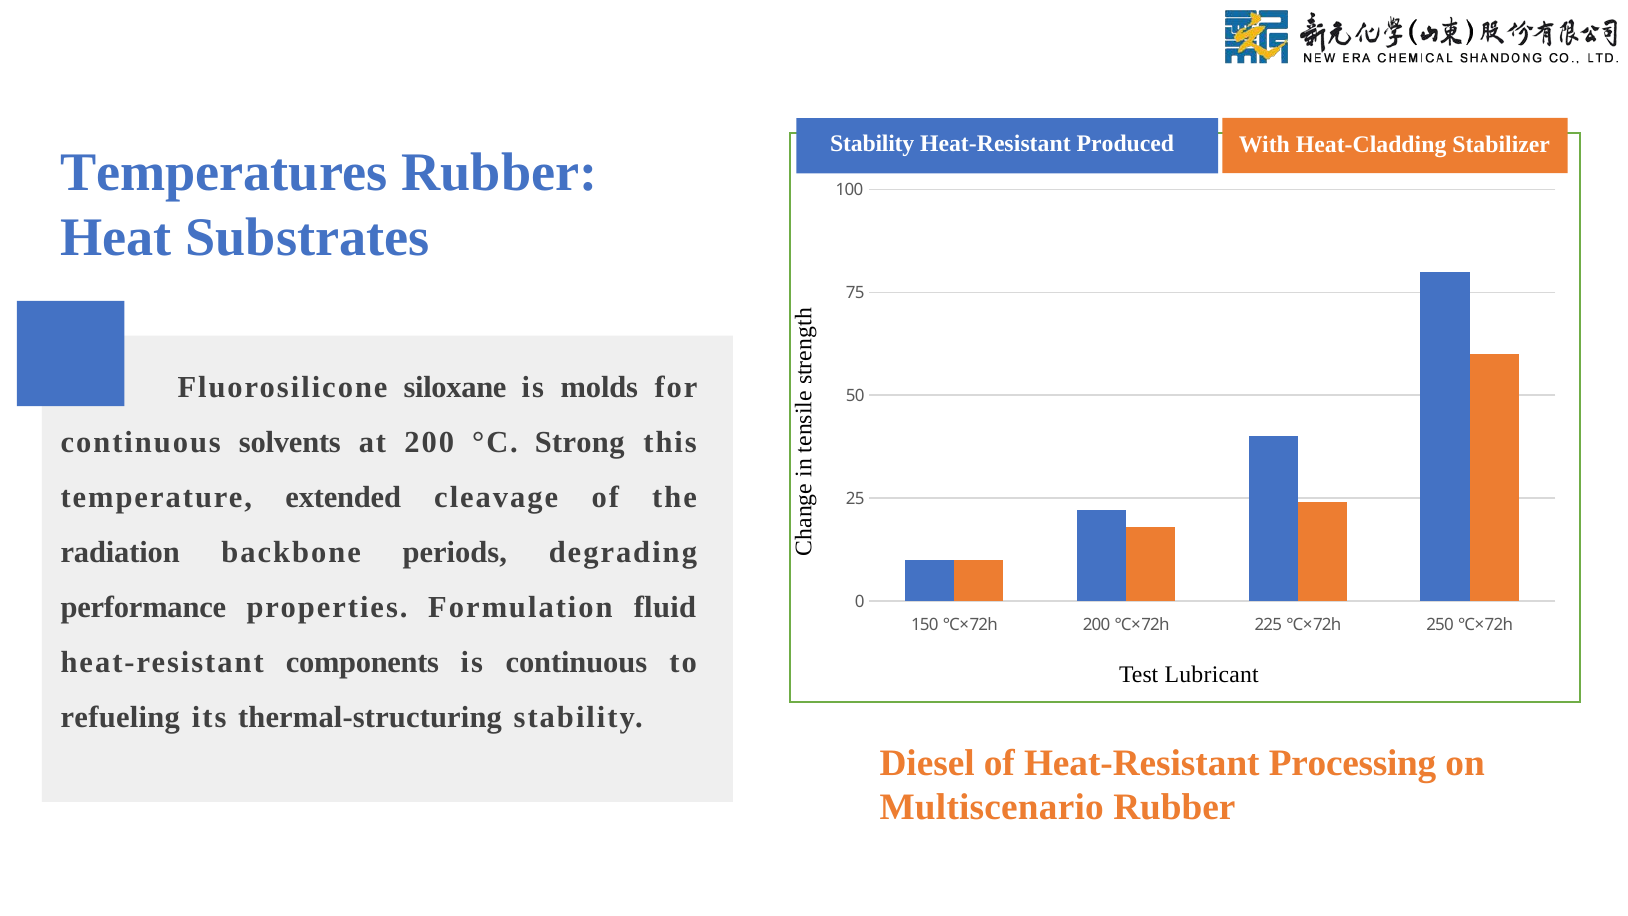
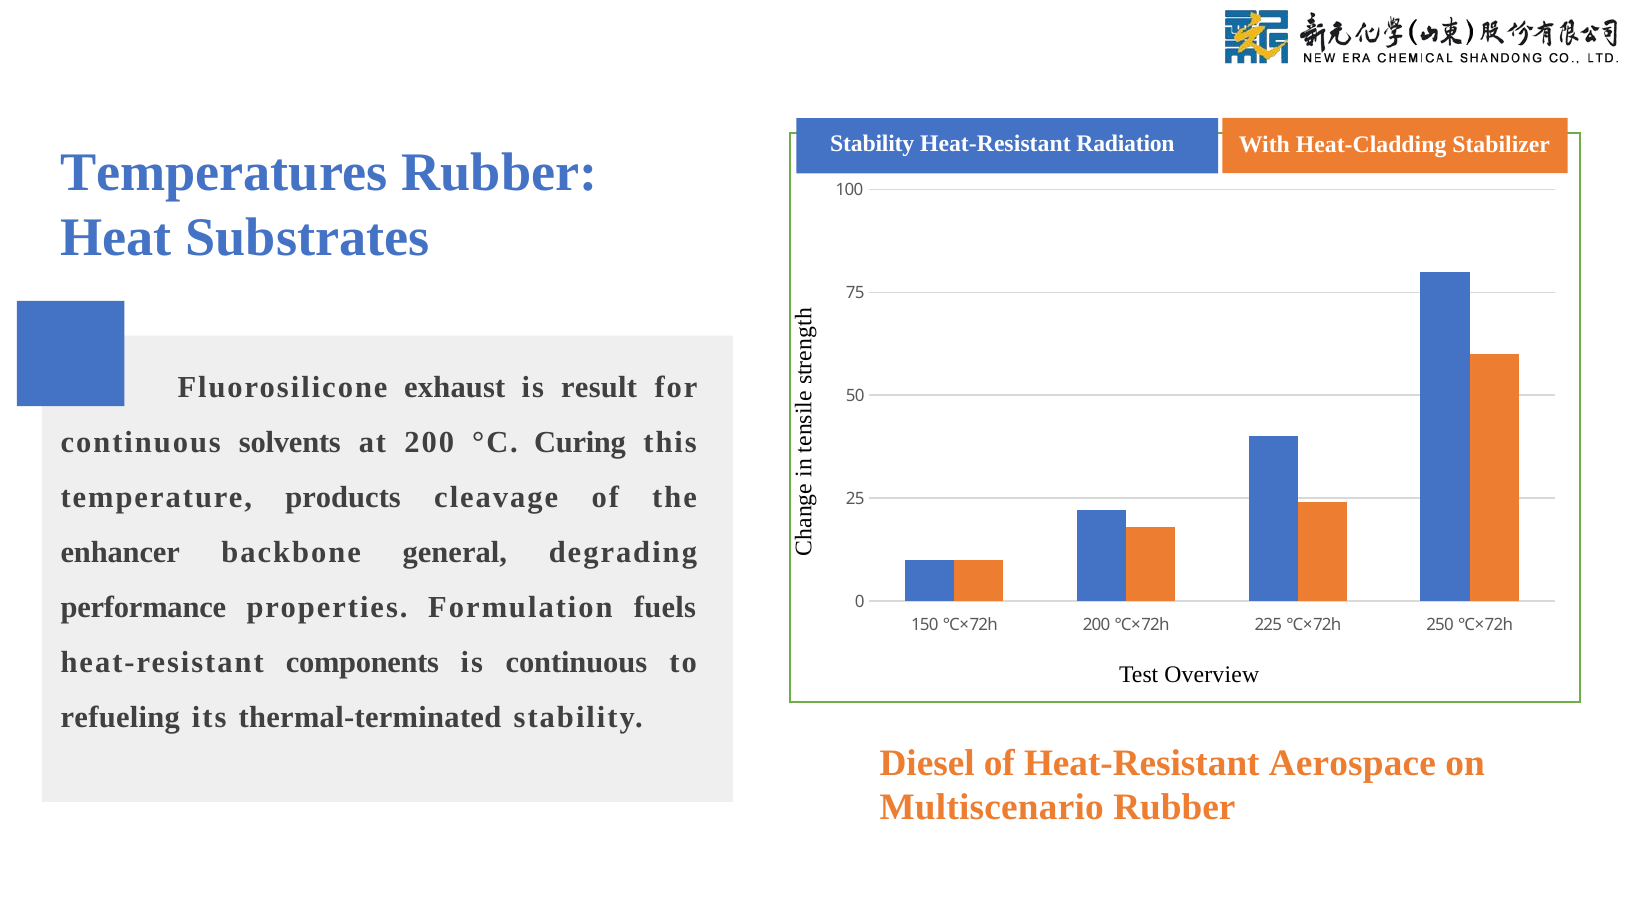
Produced: Produced -> Radiation
siloxane: siloxane -> exhaust
molds: molds -> result
Strong: Strong -> Curing
extended: extended -> products
radiation: radiation -> enhancer
periods: periods -> general
fluid: fluid -> fuels
Lubricant: Lubricant -> Overview
thermal‑structuring: thermal‑structuring -> thermal‑terminated
Processing: Processing -> Aerospace
